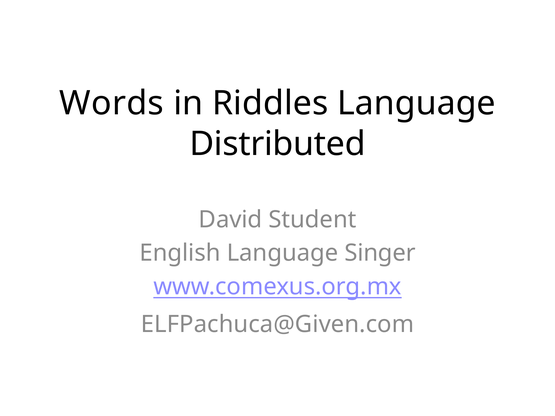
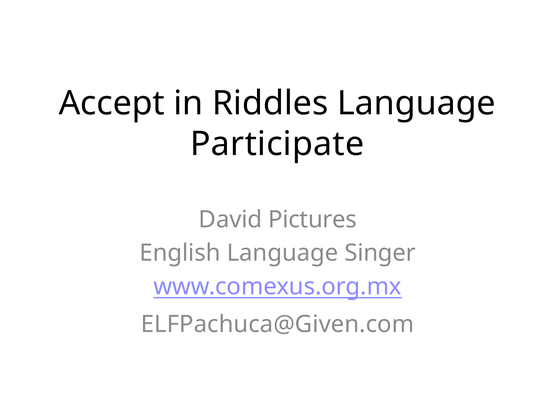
Words: Words -> Accept
Distributed: Distributed -> Participate
Student: Student -> Pictures
